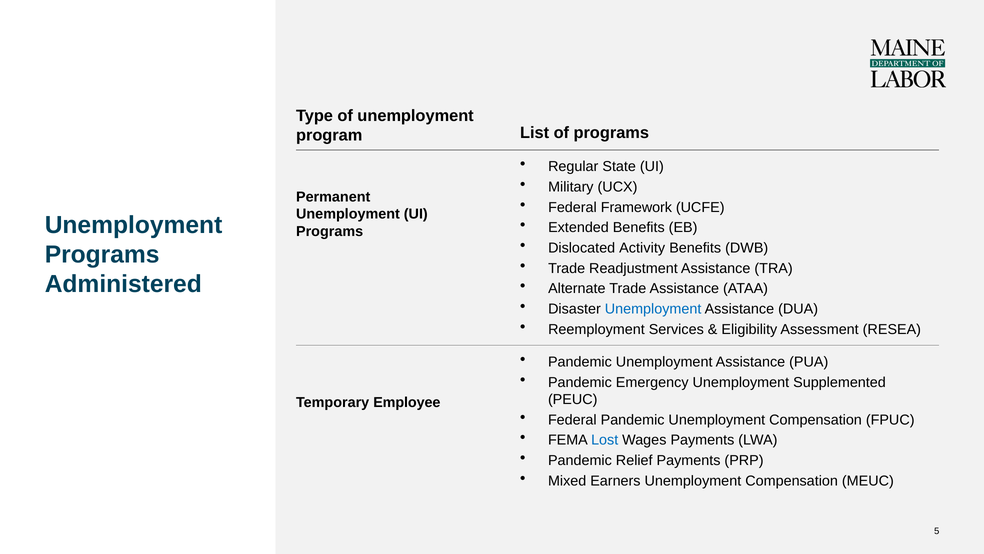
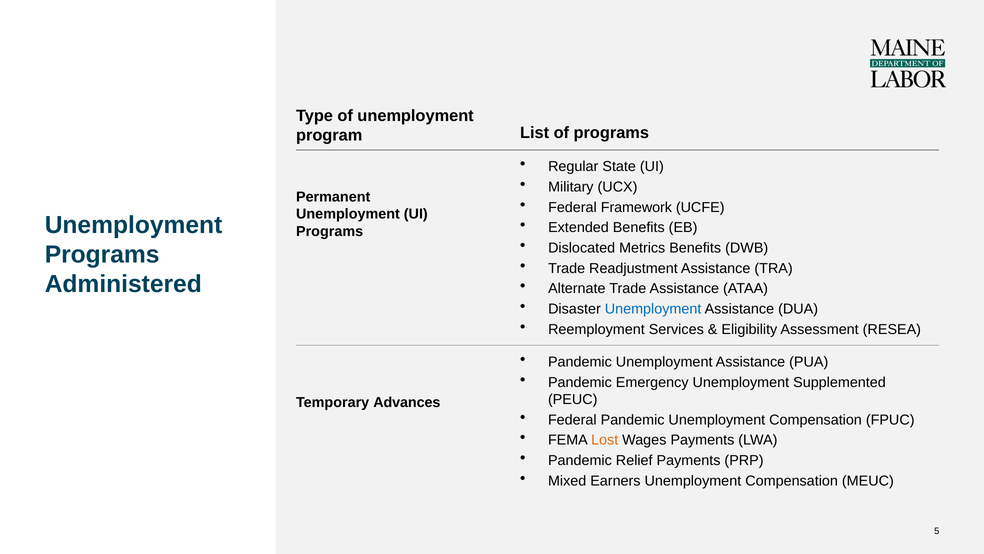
Activity: Activity -> Metrics
Employee: Employee -> Advances
Lost colour: blue -> orange
